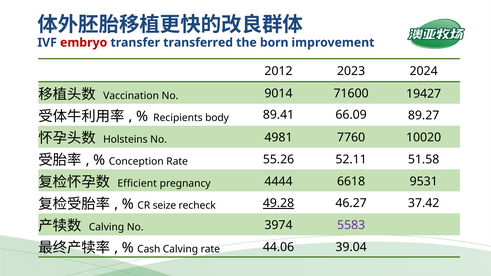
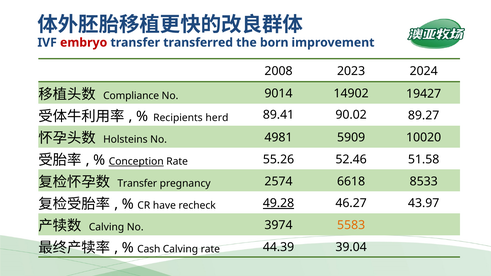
2012: 2012 -> 2008
Vaccination: Vaccination -> Compliance
71600: 71600 -> 14902
body: body -> herd
66.09: 66.09 -> 90.02
7760: 7760 -> 5909
Conception underline: none -> present
52.11: 52.11 -> 52.46
Efficient at (137, 184): Efficient -> Transfer
4444: 4444 -> 2574
9531: 9531 -> 8533
seize: seize -> have
37.42: 37.42 -> 43.97
5583 colour: purple -> orange
44.06: 44.06 -> 44.39
